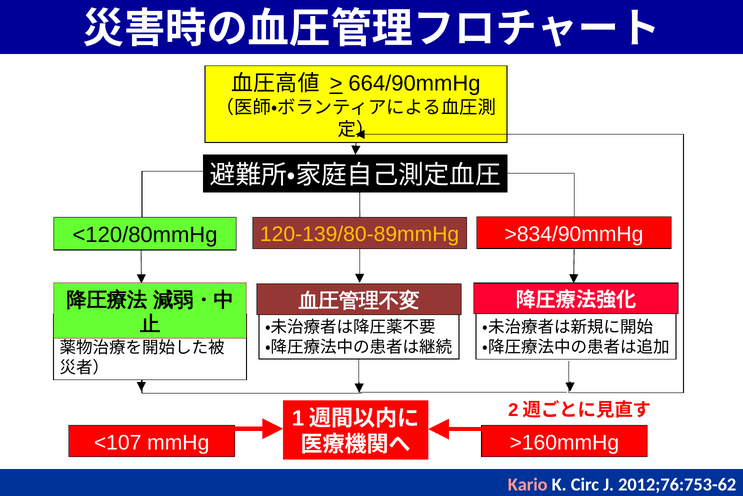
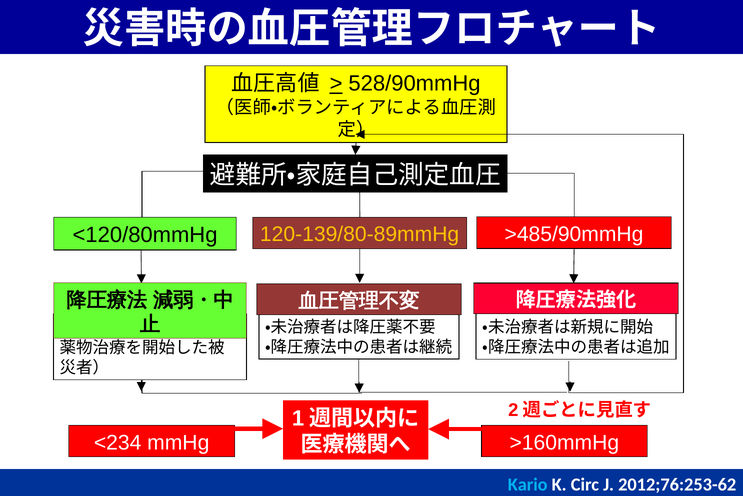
664/90mmHg: 664/90mmHg -> 528/90mmHg
>834/90mmHg: >834/90mmHg -> >485/90mmHg
<107: <107 -> <234
Kario colour: pink -> light blue
2012;76:753-62: 2012;76:753-62 -> 2012;76:253-62
